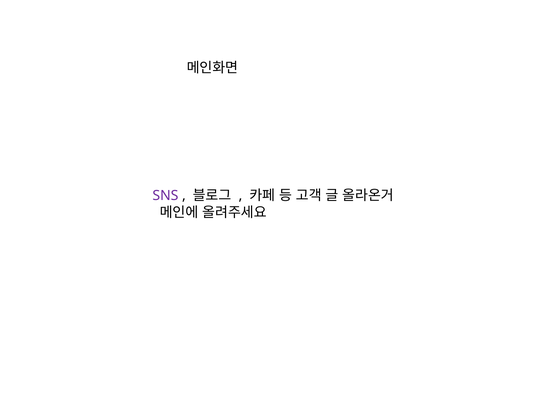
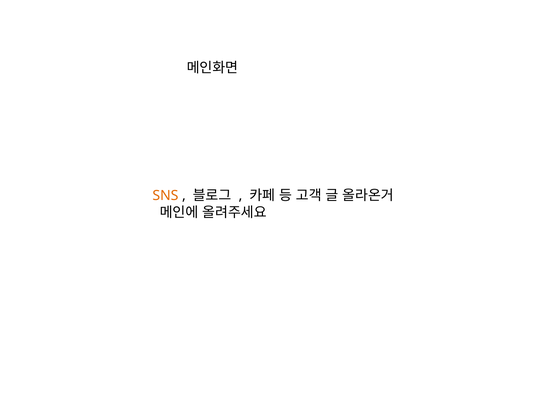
SNS colour: purple -> orange
